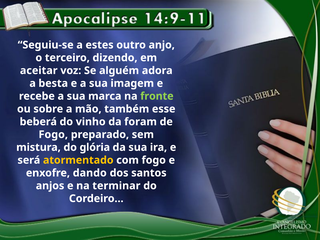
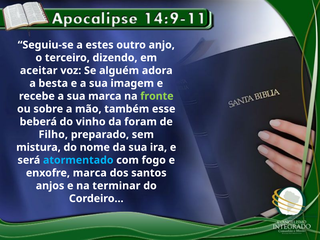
Fogo at (53, 135): Fogo -> Filho
glória: glória -> nome
atormentado colour: yellow -> light blue
enxofre dando: dando -> marca
